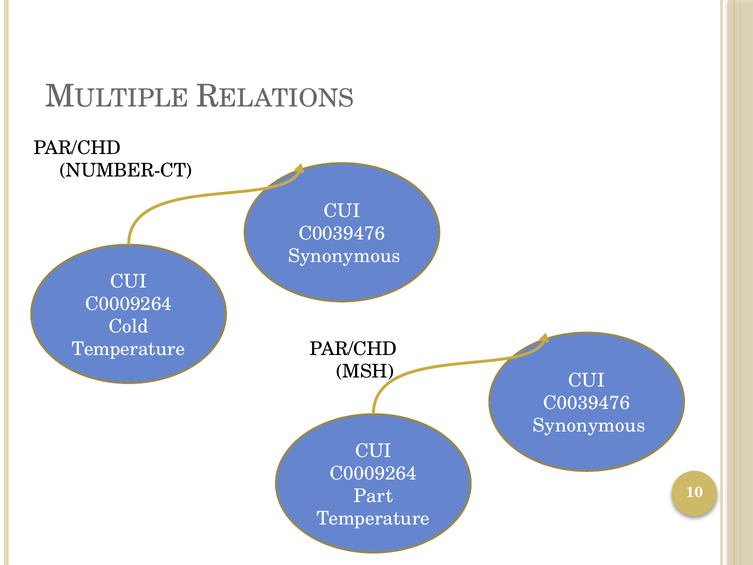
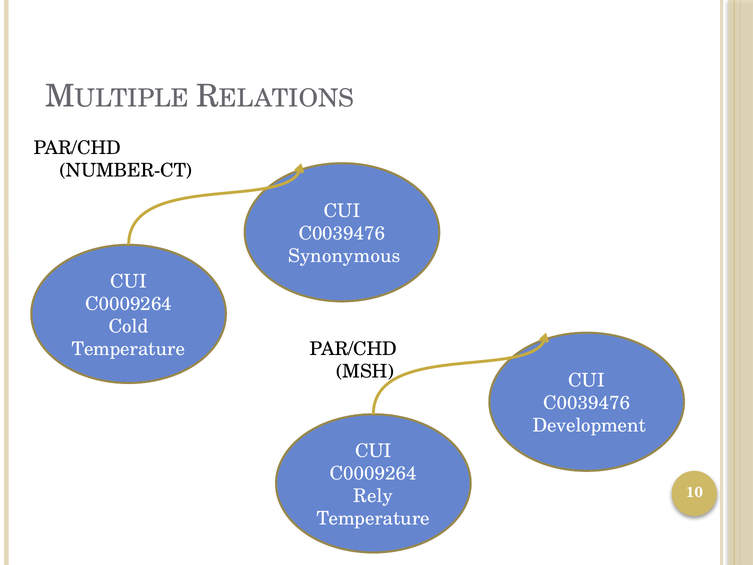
Synonymous at (589, 425): Synonymous -> Development
Part: Part -> Rely
